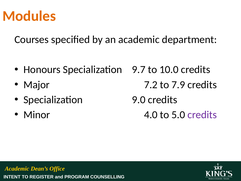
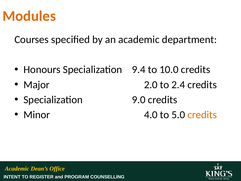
9.7: 9.7 -> 9.4
7.2: 7.2 -> 2.0
7.9: 7.9 -> 2.4
credits at (202, 115) colour: purple -> orange
